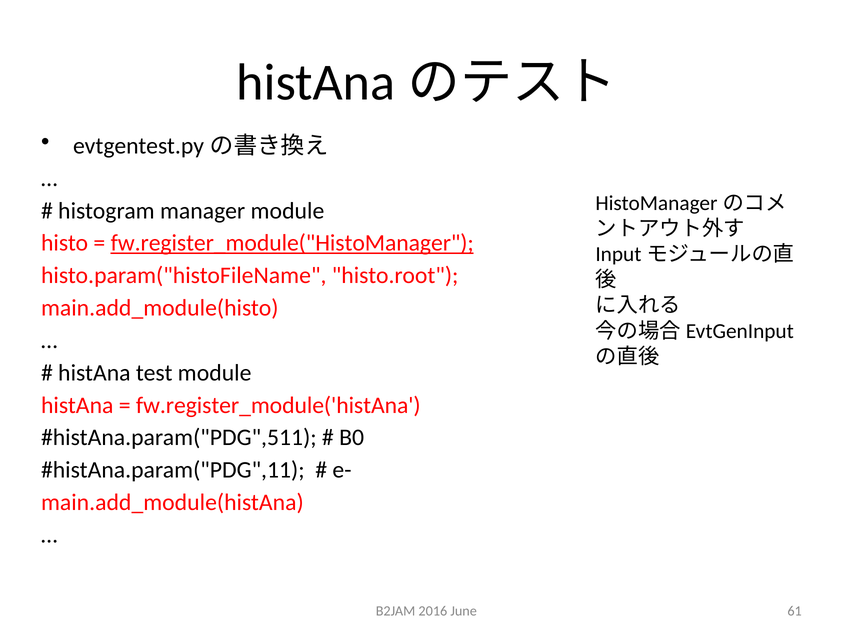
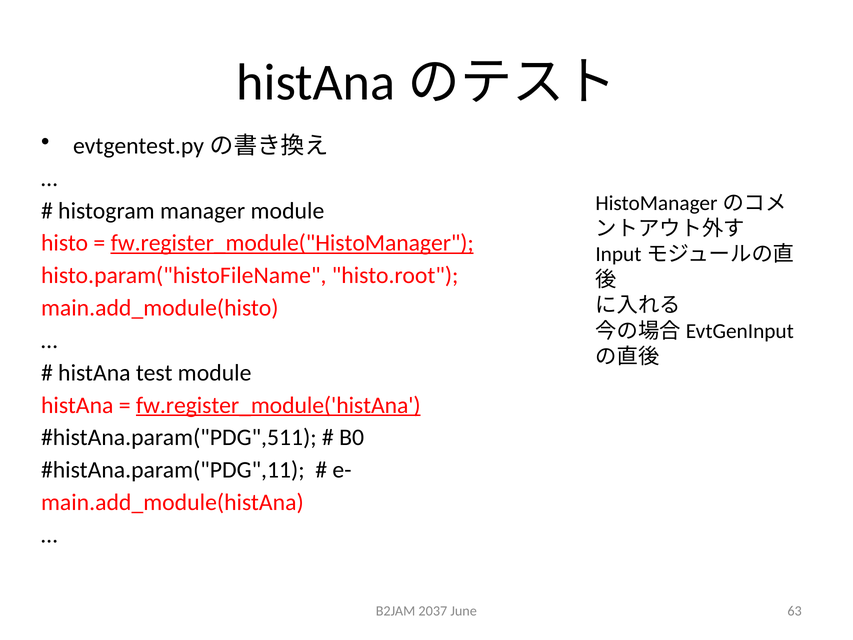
fw.register_module('histAna underline: none -> present
2016: 2016 -> 2037
61: 61 -> 63
